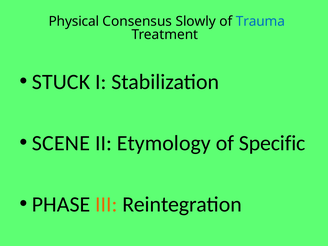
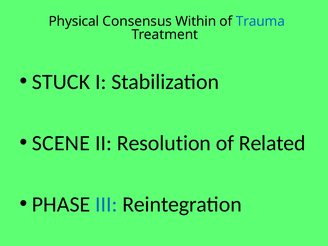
Slowly: Slowly -> Within
Etymology: Etymology -> Resolution
Specific: Specific -> Related
III colour: orange -> blue
